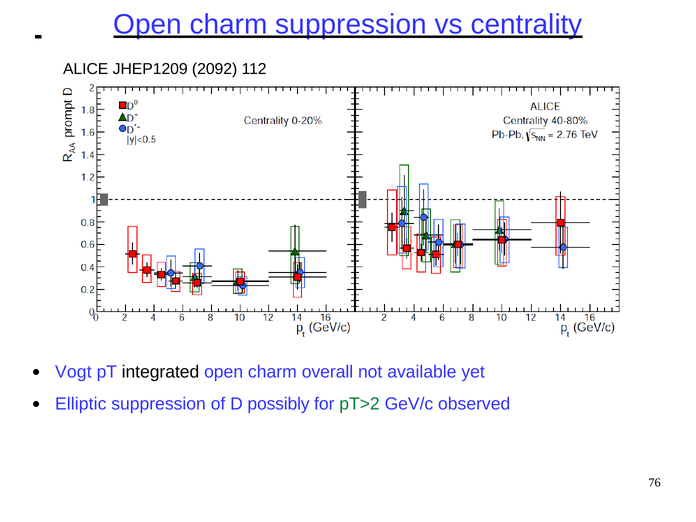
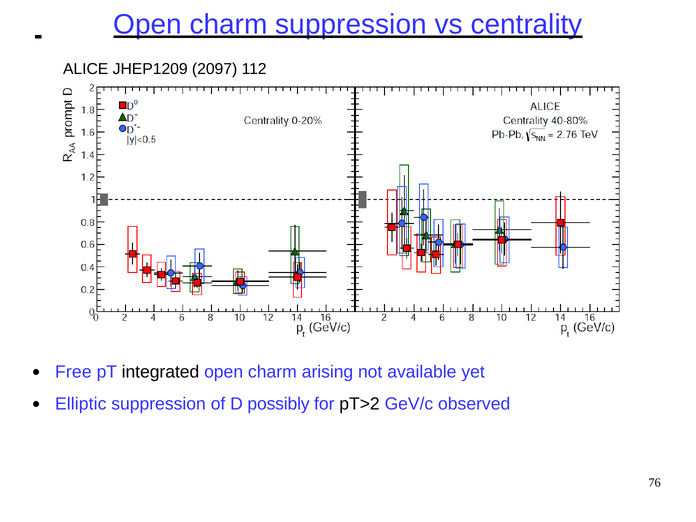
2092: 2092 -> 2097
Vogt: Vogt -> Free
overall: overall -> arising
pT>2 colour: green -> black
